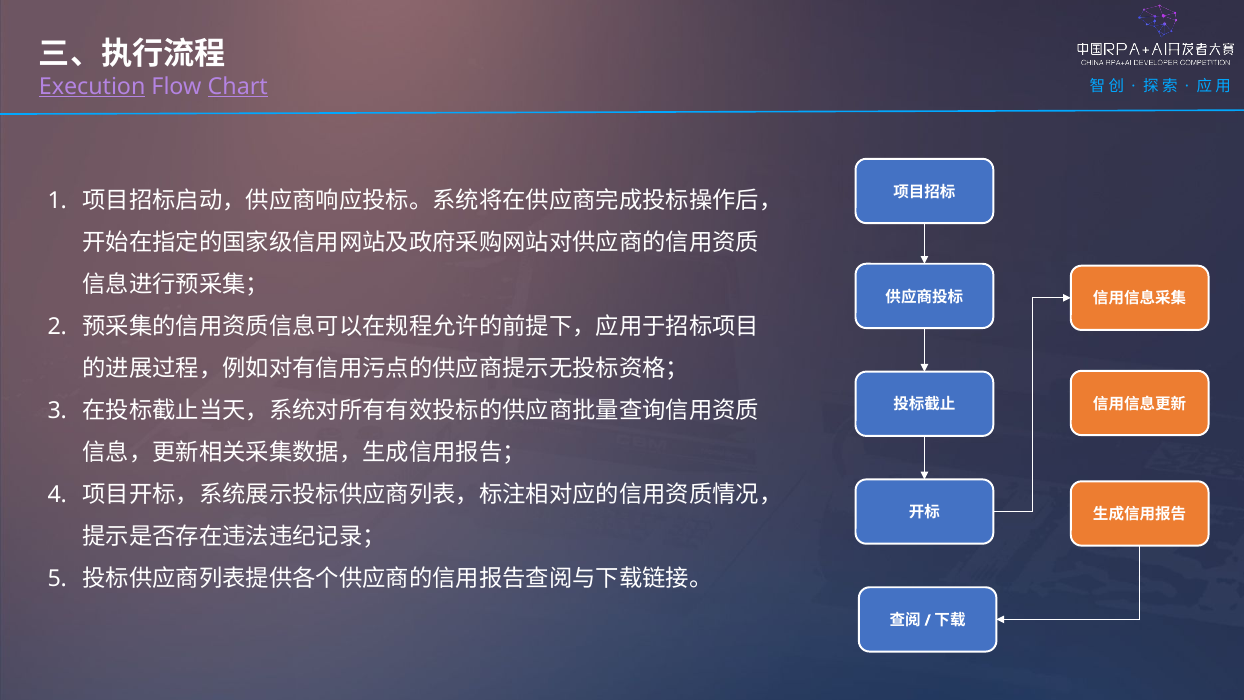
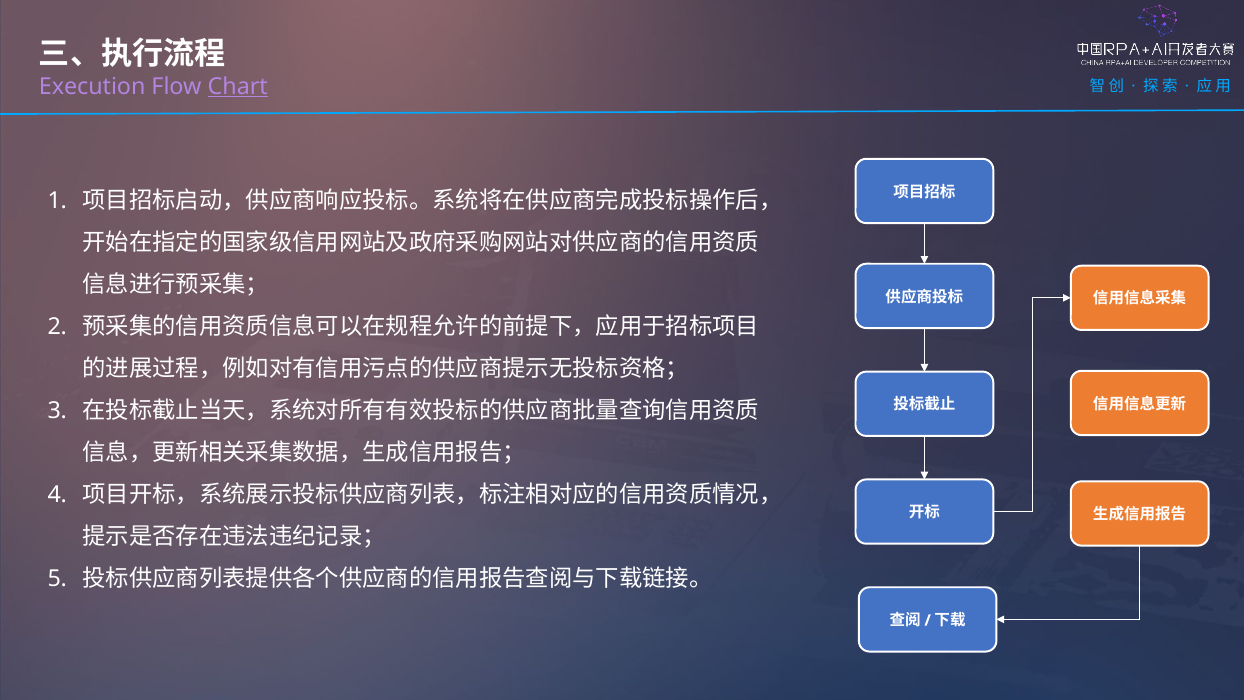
Execution underline: present -> none
